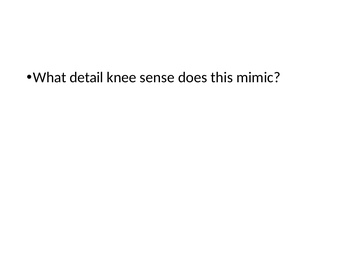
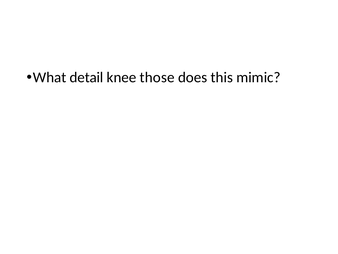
sense: sense -> those
